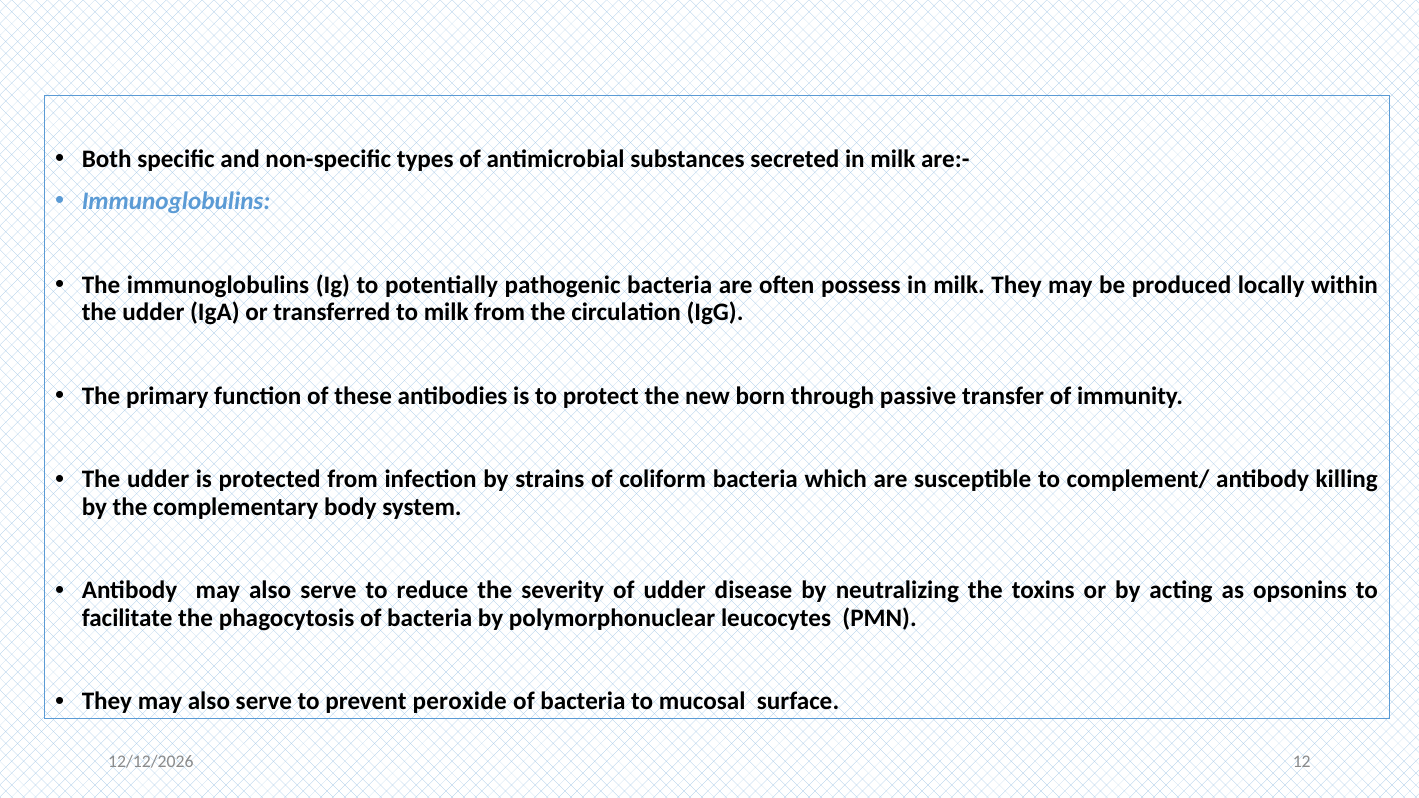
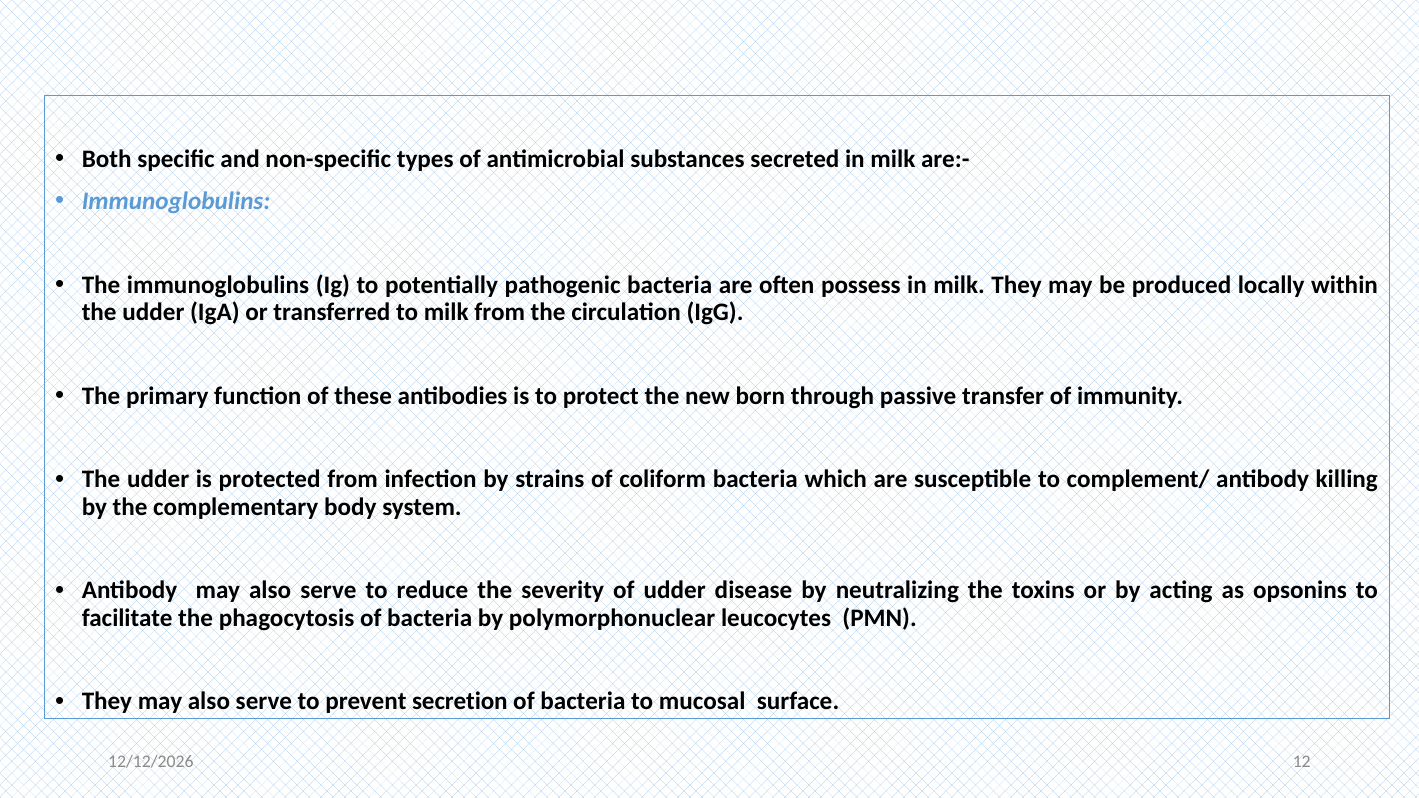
peroxide: peroxide -> secretion
